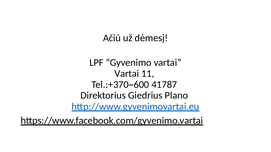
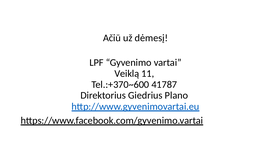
Vartai at (127, 74): Vartai -> Veiklą
